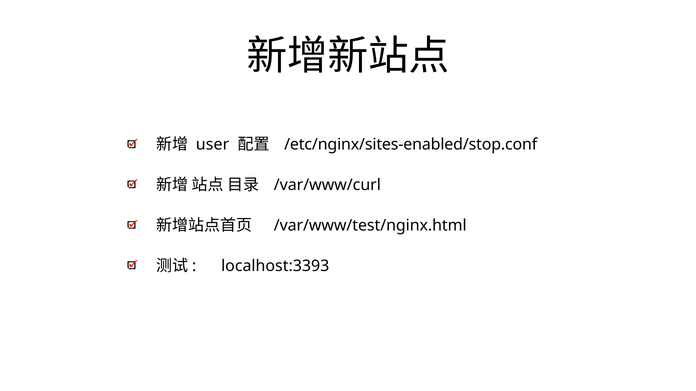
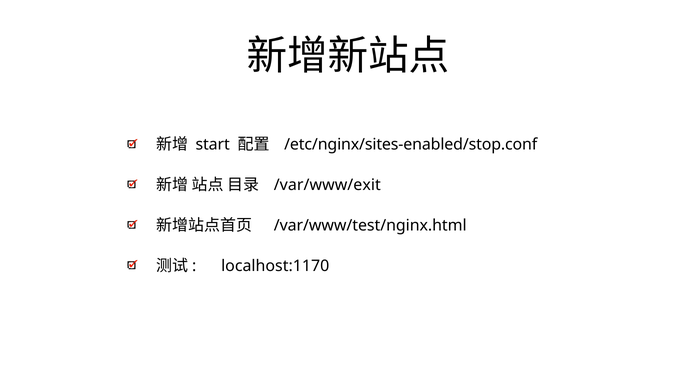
user: user -> start
/var/www/curl: /var/www/curl -> /var/www/exit
localhost:3393: localhost:3393 -> localhost:1170
